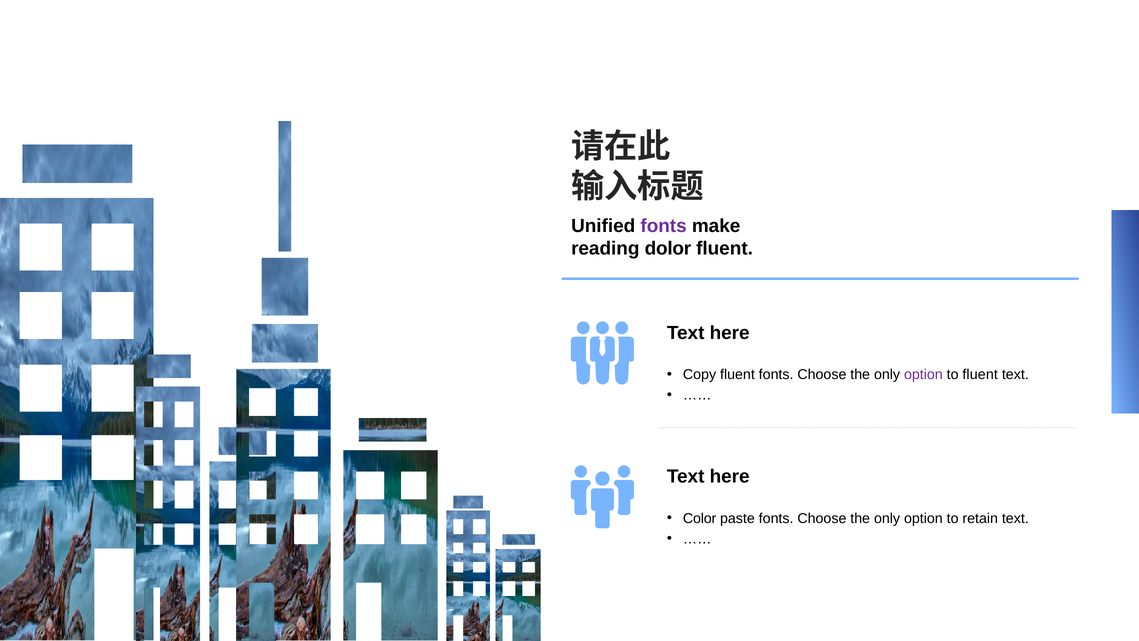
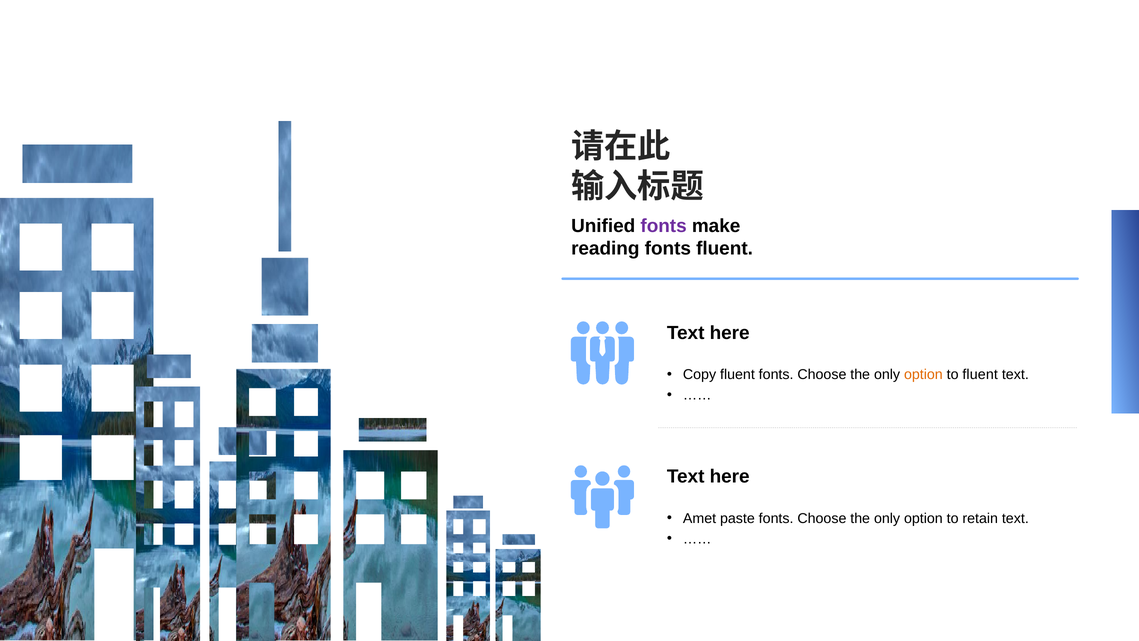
reading dolor: dolor -> fonts
option at (923, 375) colour: purple -> orange
Color: Color -> Amet
